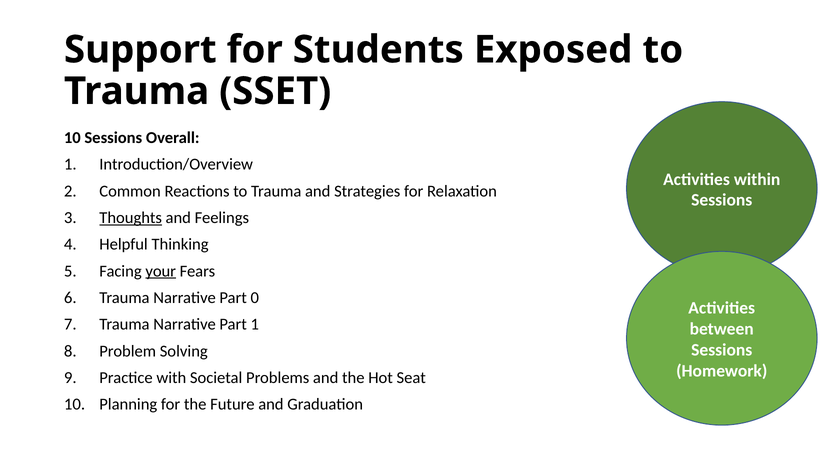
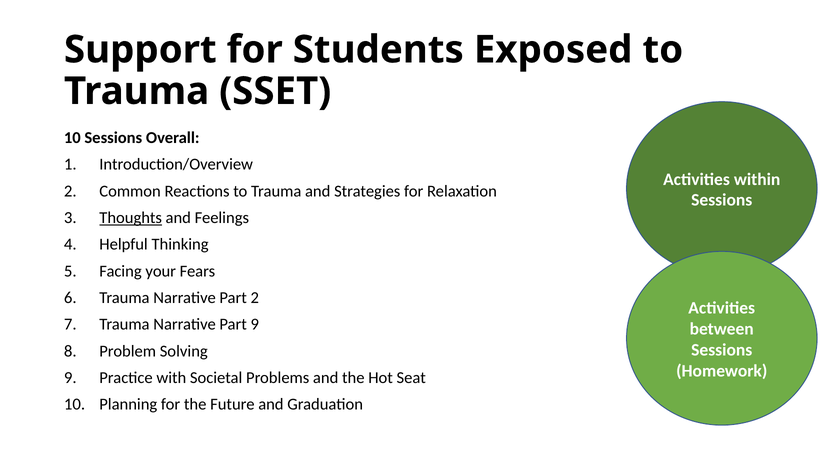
your underline: present -> none
Part 0: 0 -> 2
Part 1: 1 -> 9
